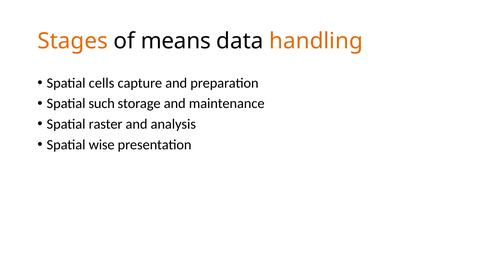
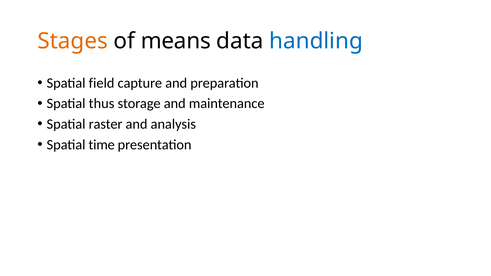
handling colour: orange -> blue
cells: cells -> field
such: such -> thus
wise: wise -> time
